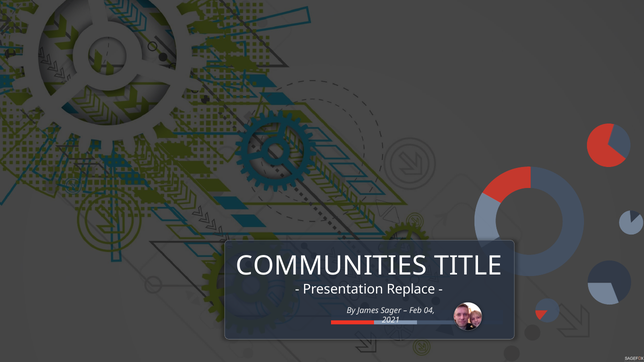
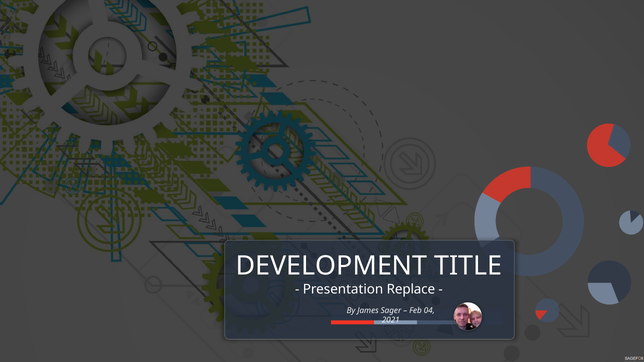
COMMUNITIES: COMMUNITIES -> DEVELOPMENT
